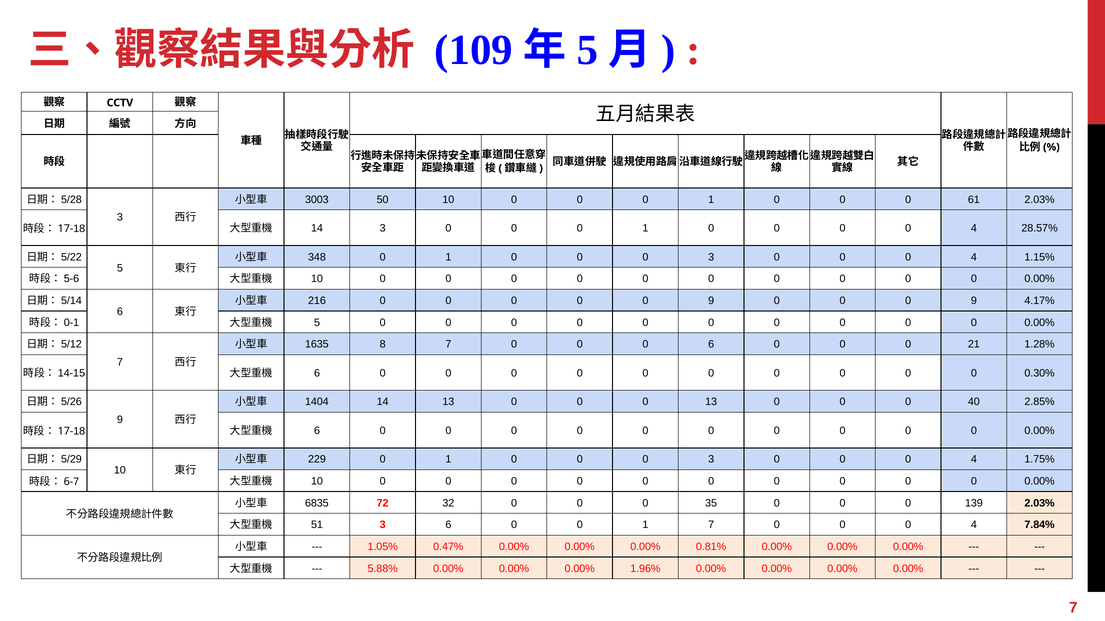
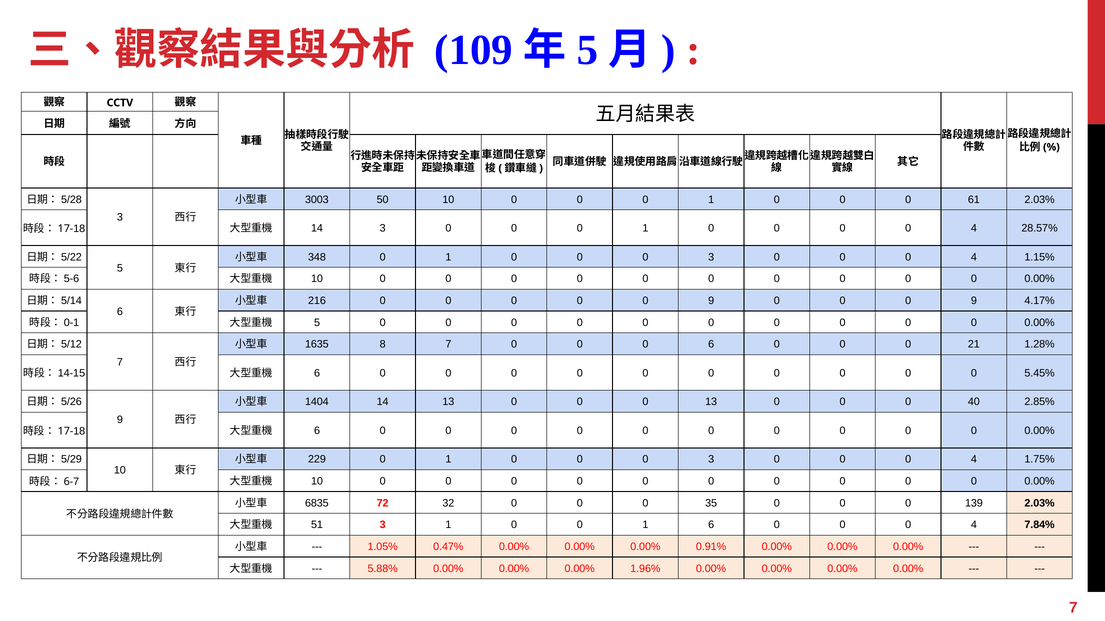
0.30%: 0.30% -> 5.45%
3 6: 6 -> 1
1 7: 7 -> 6
0.81%: 0.81% -> 0.91%
